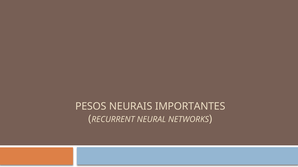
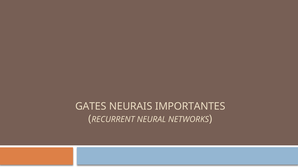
PESOS: PESOS -> GATES
